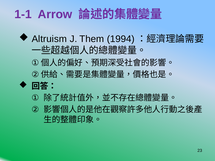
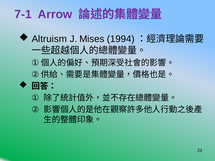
1-1: 1-1 -> 7-1
Them: Them -> Mises
